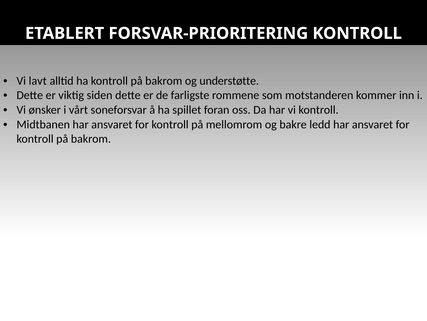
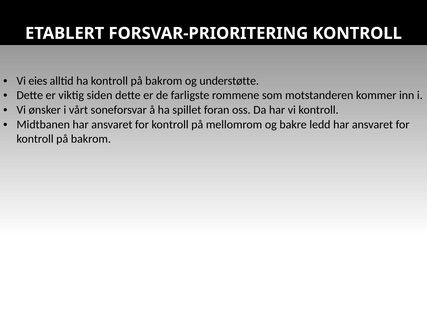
lavt: lavt -> eies
